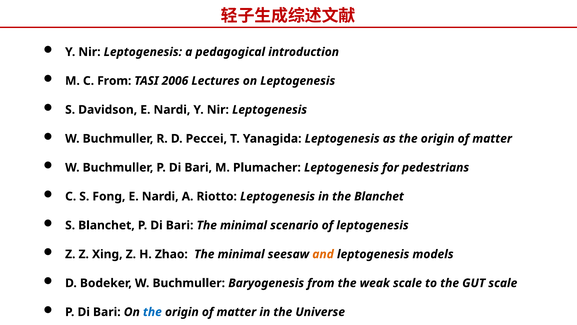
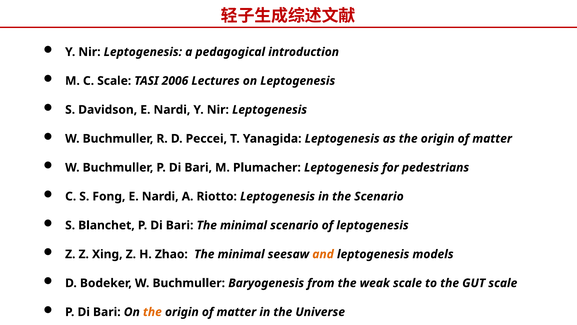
C From: From -> Scale
the Blanchet: Blanchet -> Scenario
the at (152, 312) colour: blue -> orange
